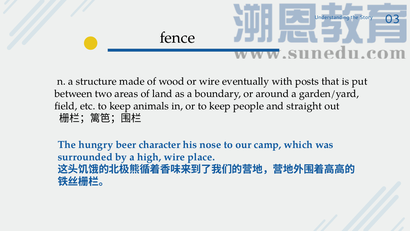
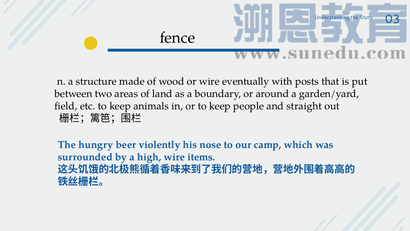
character: character -> violently
place: place -> items
